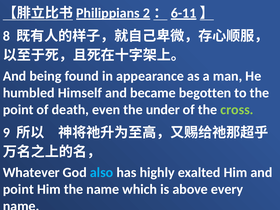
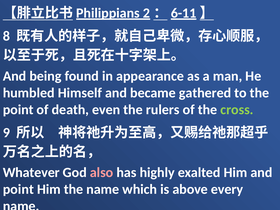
begotten: begotten -> gathered
under: under -> rulers
also colour: light blue -> pink
